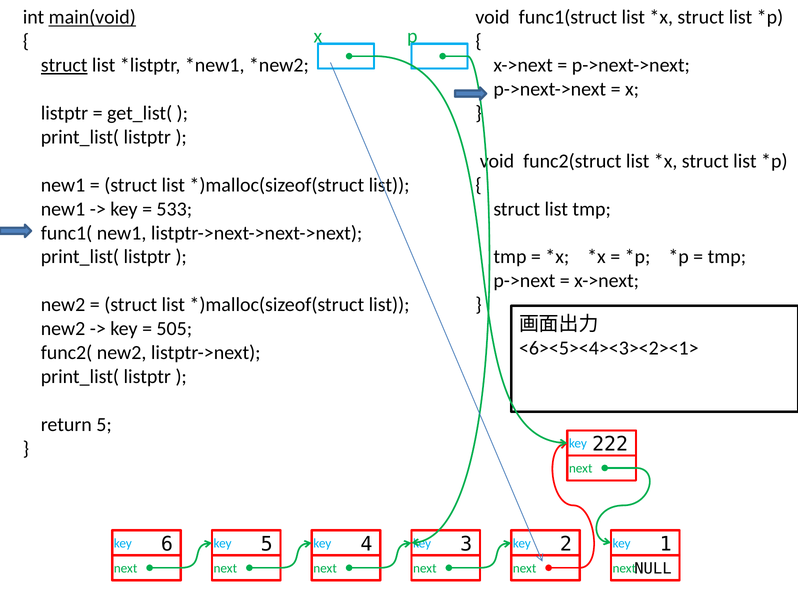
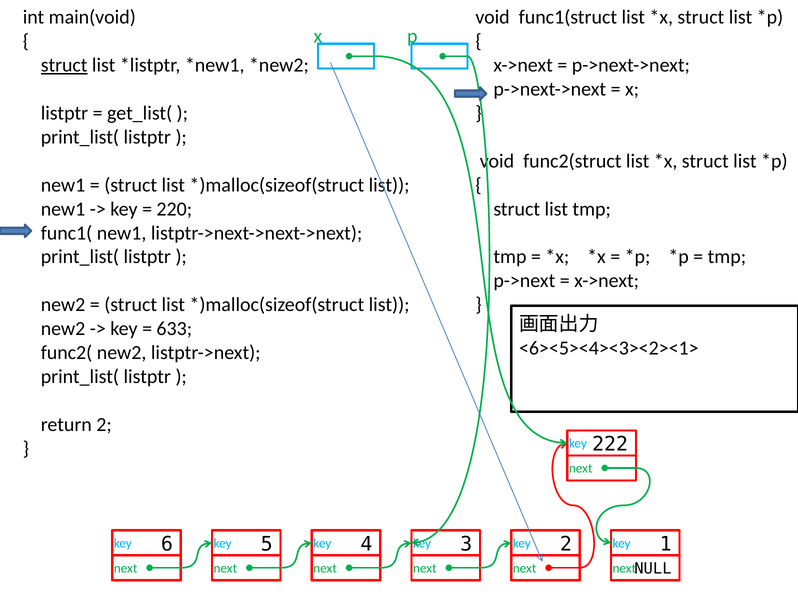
main(void underline: present -> none
533: 533 -> 220
505: 505 -> 633
return 5: 5 -> 2
